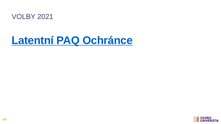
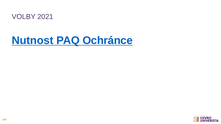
Latentní: Latentní -> Nutnost
